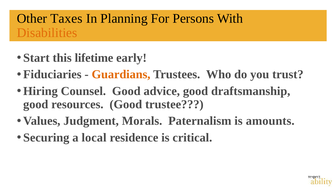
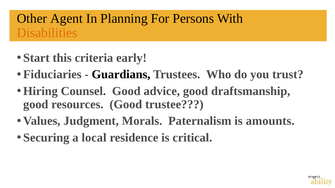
Taxes: Taxes -> Agent
lifetime: lifetime -> criteria
Guardians colour: orange -> black
